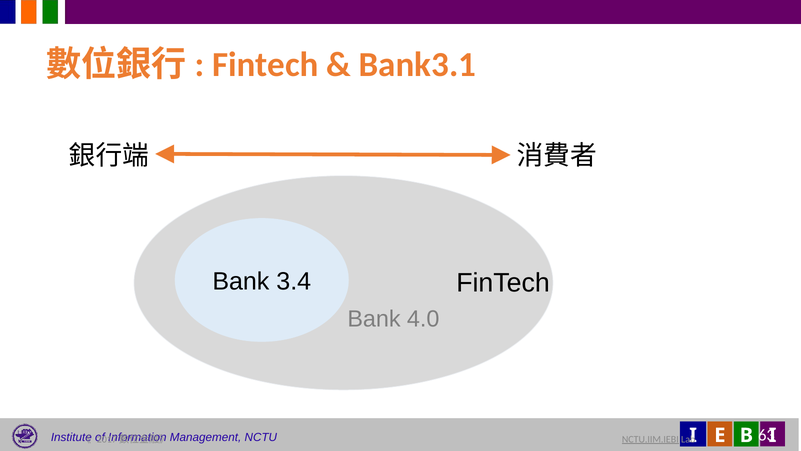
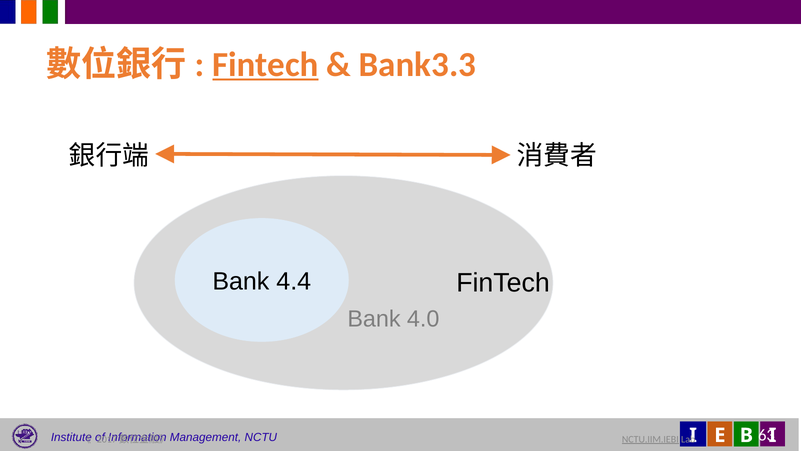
Fintech at (265, 65) underline: none -> present
Bank3.1: Bank3.1 -> Bank3.3
3.4: 3.4 -> 4.4
